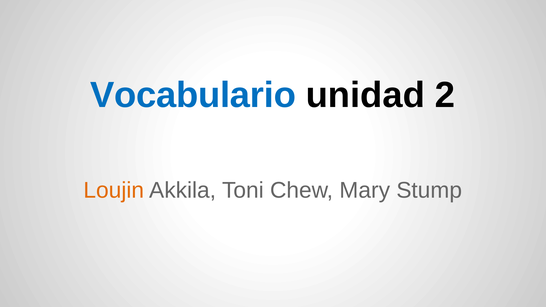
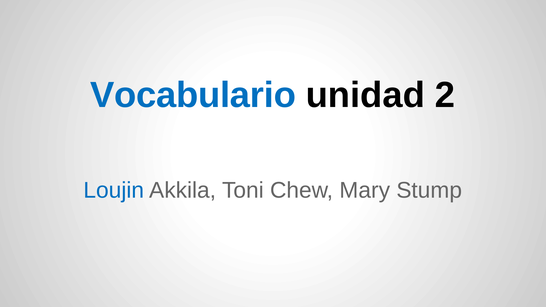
Loujin colour: orange -> blue
